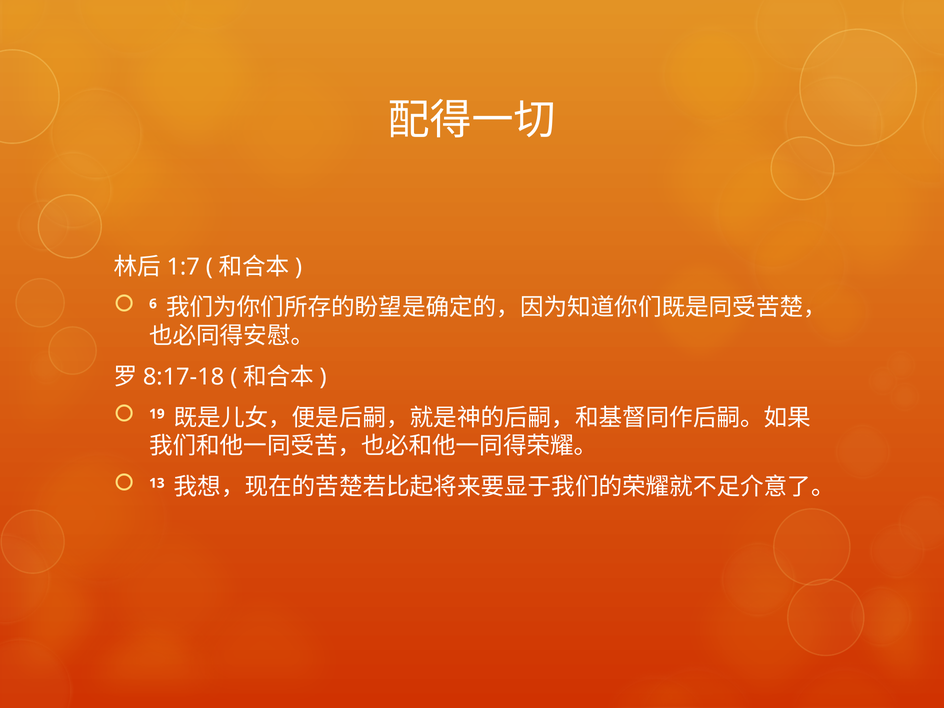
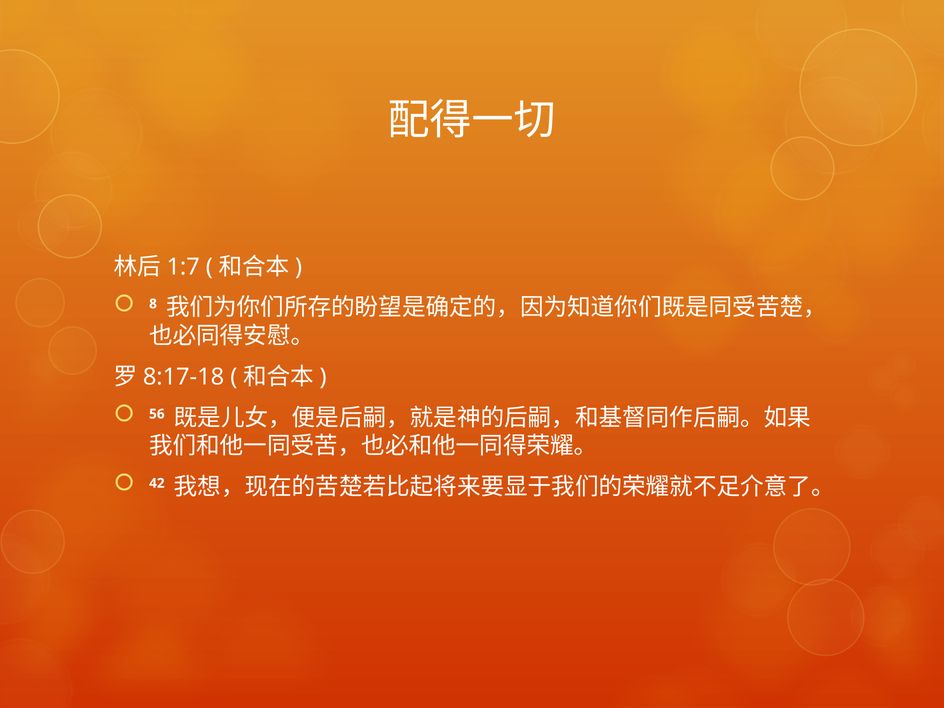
6: 6 -> 8
19: 19 -> 56
13: 13 -> 42
